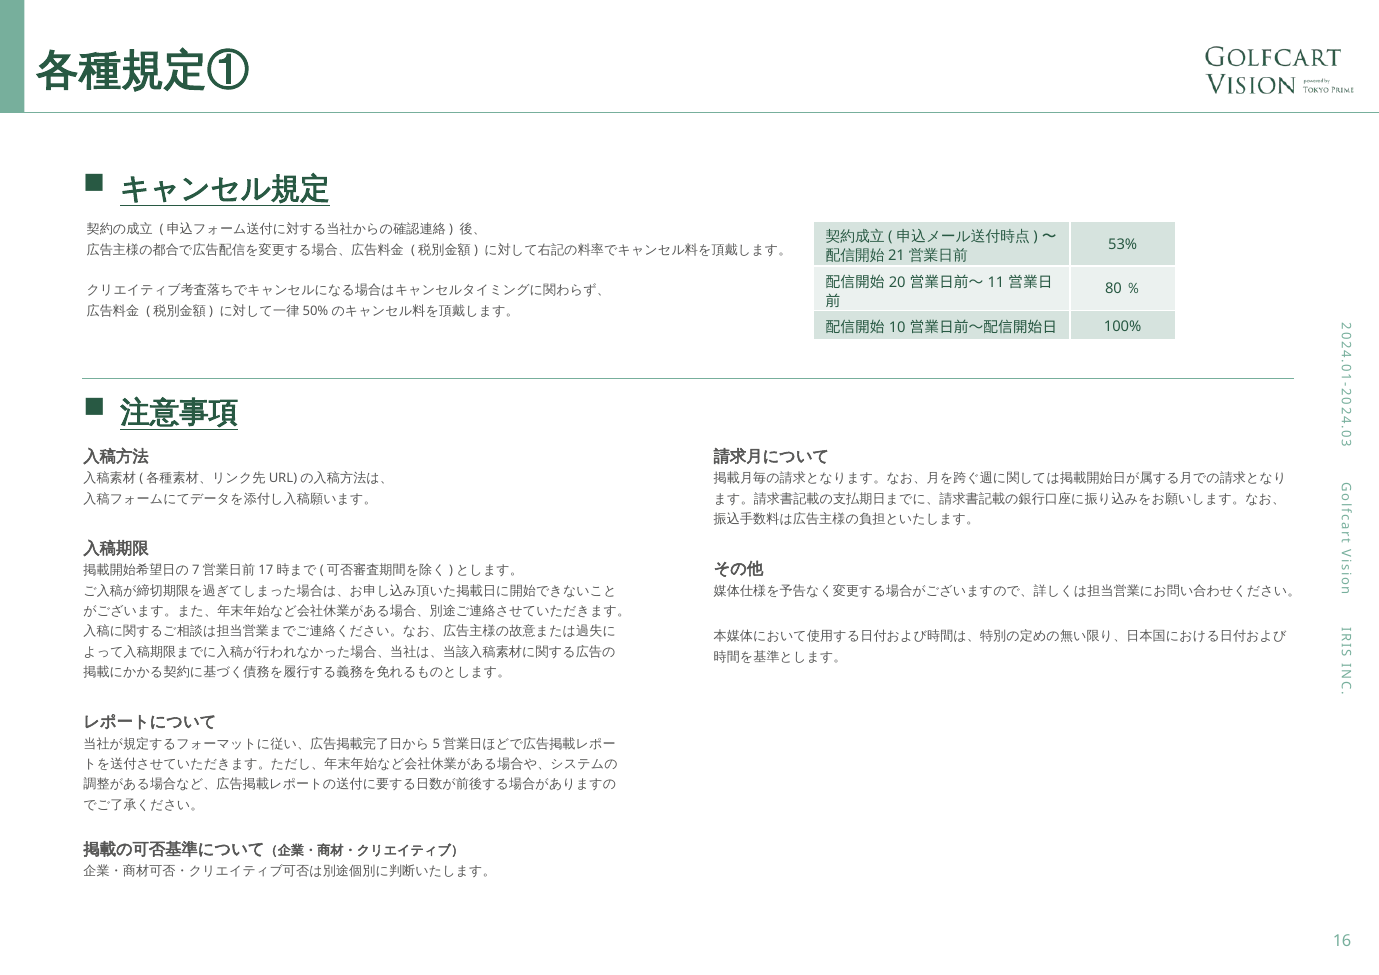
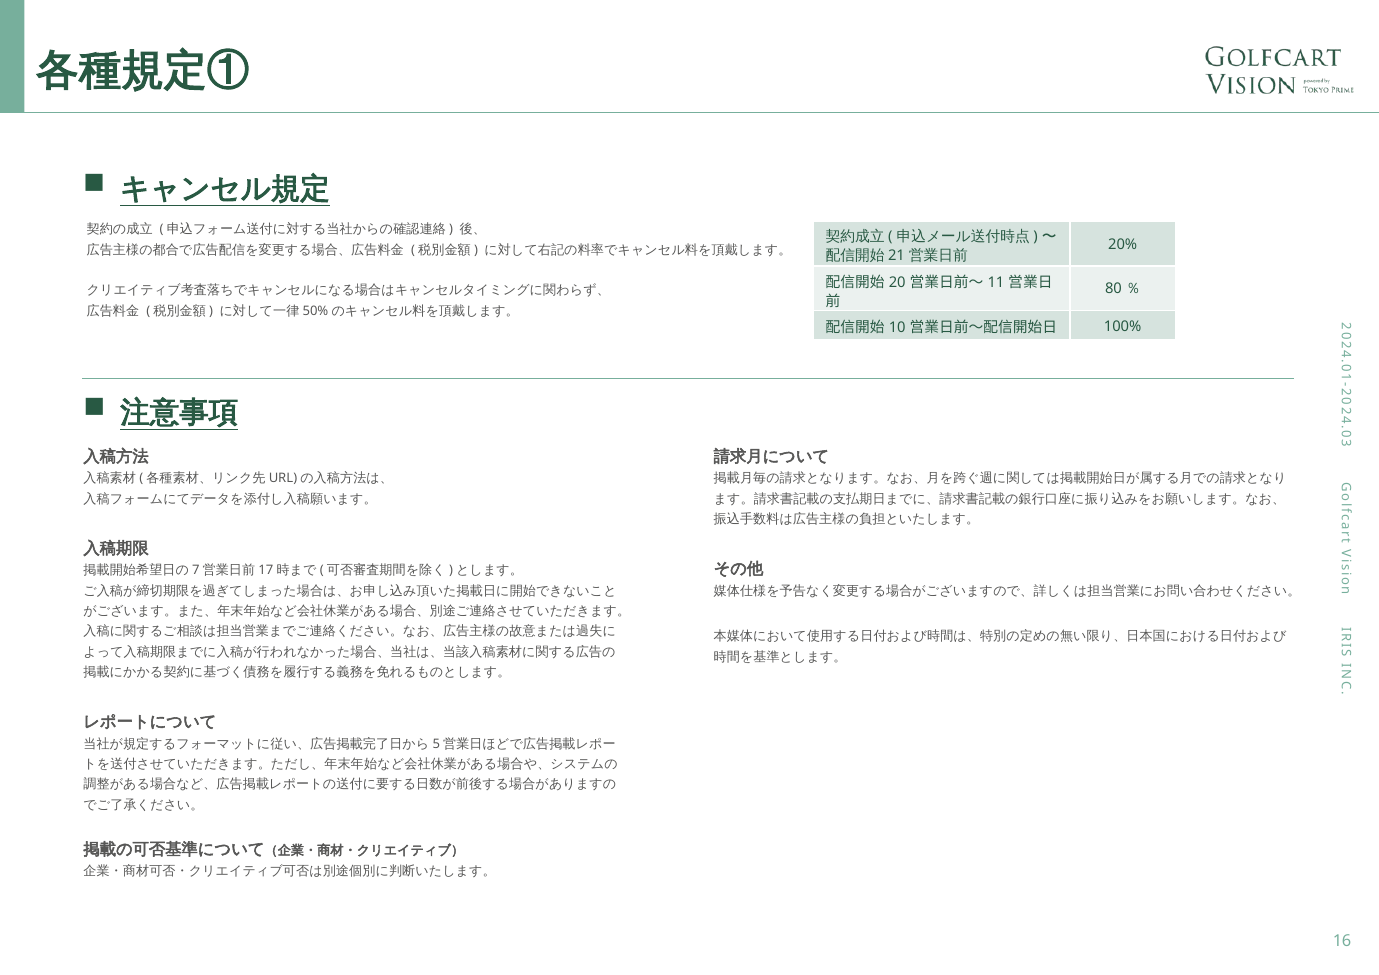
53%: 53% -> 20%
